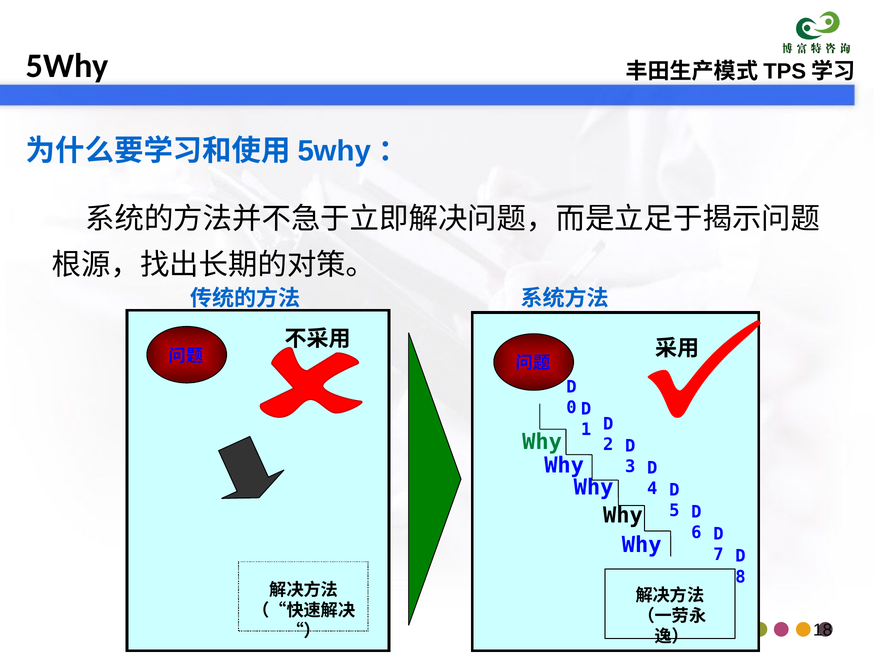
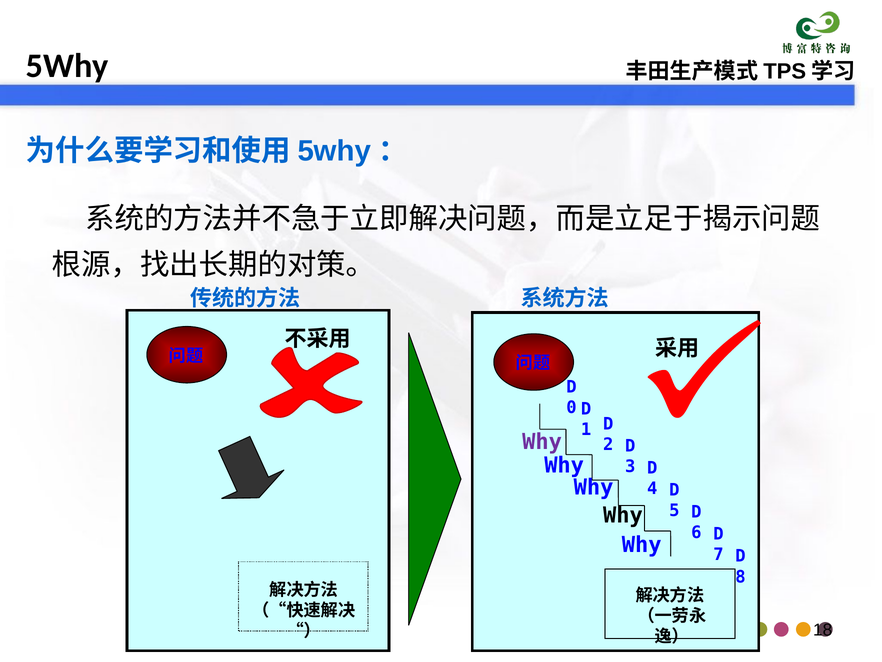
Why at (542, 442) colour: green -> purple
